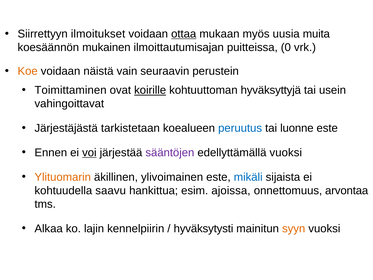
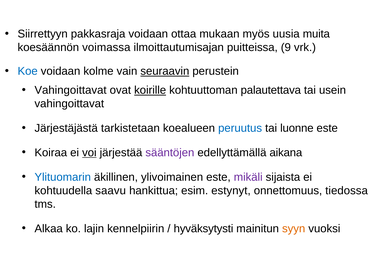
ilmoitukset: ilmoitukset -> pakkasraja
ottaa underline: present -> none
mukainen: mukainen -> voimassa
0: 0 -> 9
Koe colour: orange -> blue
näistä: näistä -> kolme
seuraavin underline: none -> present
Toimittaminen at (71, 90): Toimittaminen -> Vahingoittavat
hyväksyttyjä: hyväksyttyjä -> palautettava
Ennen: Ennen -> Koiraa
edellyttämällä vuoksi: vuoksi -> aikana
Ylituomarin colour: orange -> blue
mikäli colour: blue -> purple
ajoissa: ajoissa -> estynyt
arvontaa: arvontaa -> tiedossa
